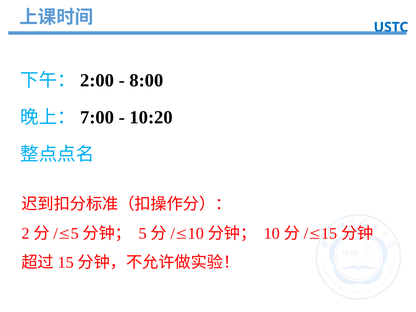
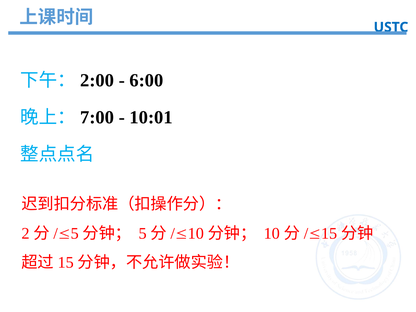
8:00: 8:00 -> 6:00
10:20: 10:20 -> 10:01
